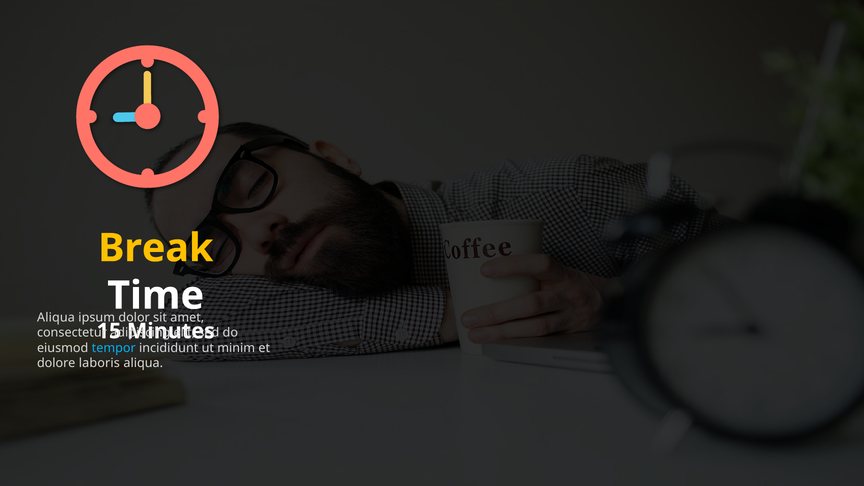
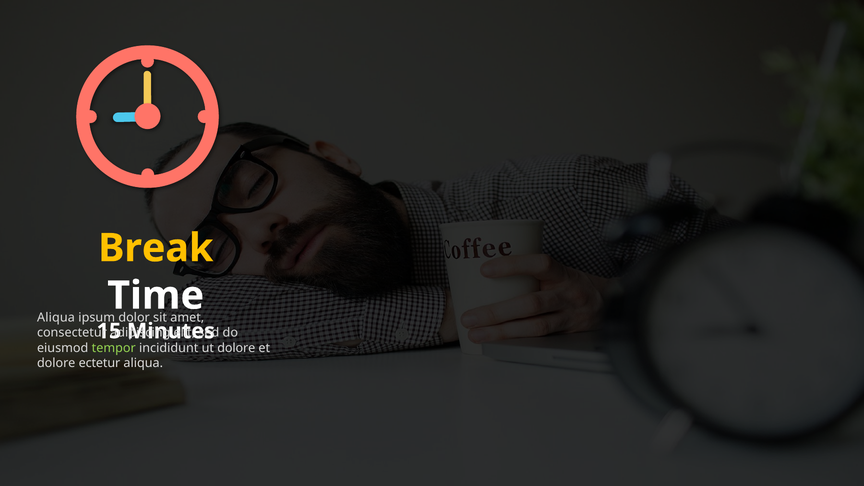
tempor colour: light blue -> light green
minim at (236, 348): minim -> dolore
laboris: laboris -> ectetur
